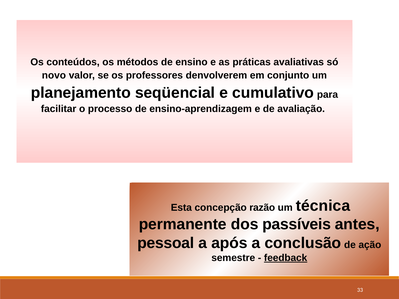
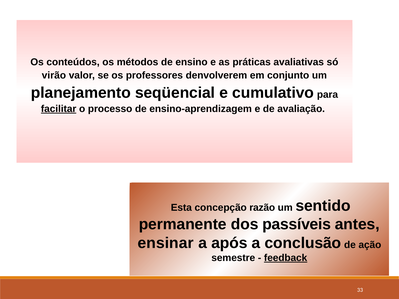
novo: novo -> virão
facilitar underline: none -> present
técnica: técnica -> sentido
pessoal: pessoal -> ensinar
